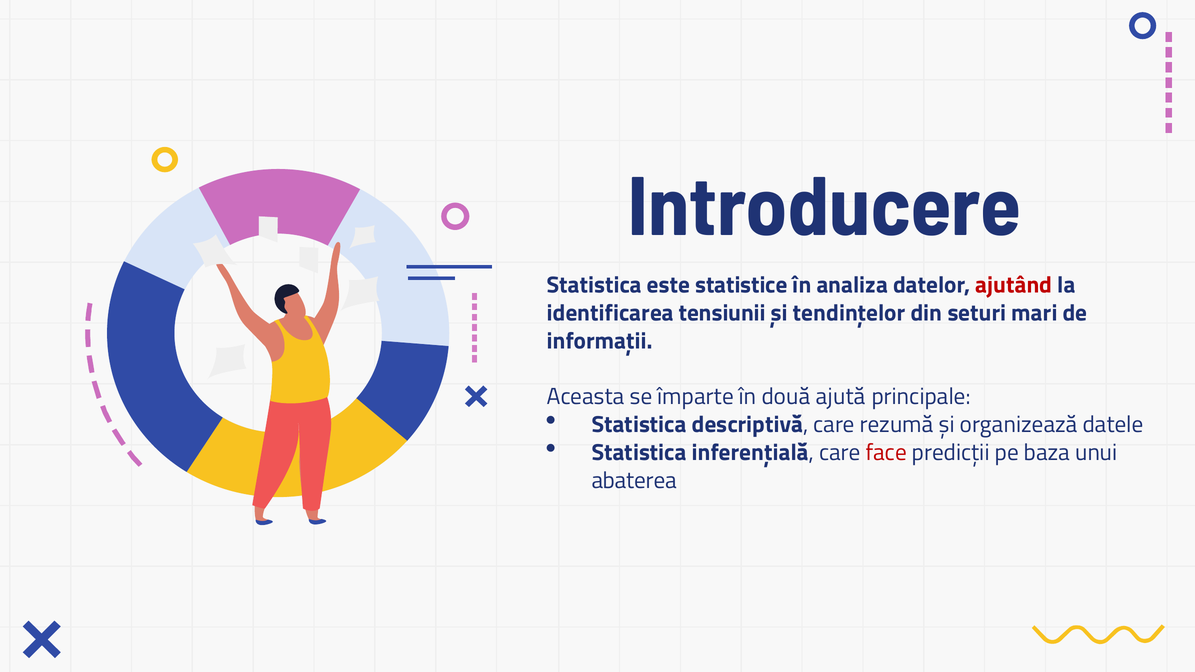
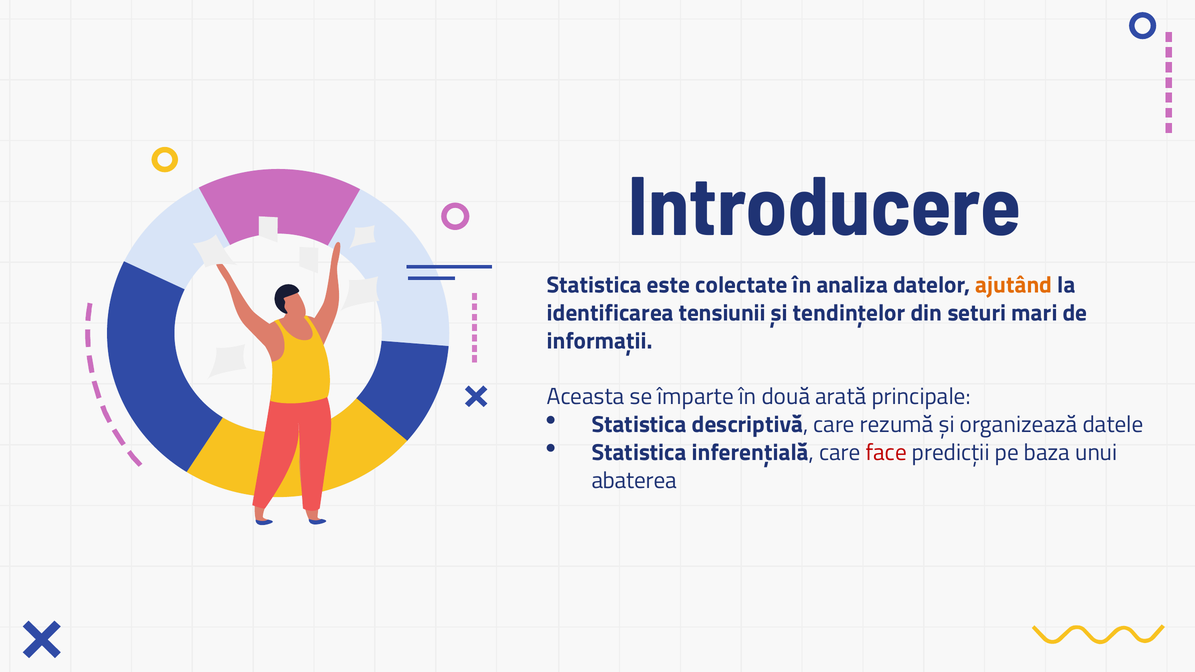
statistice: statistice -> colectate
ajutând colour: red -> orange
ajută: ajută -> arată
